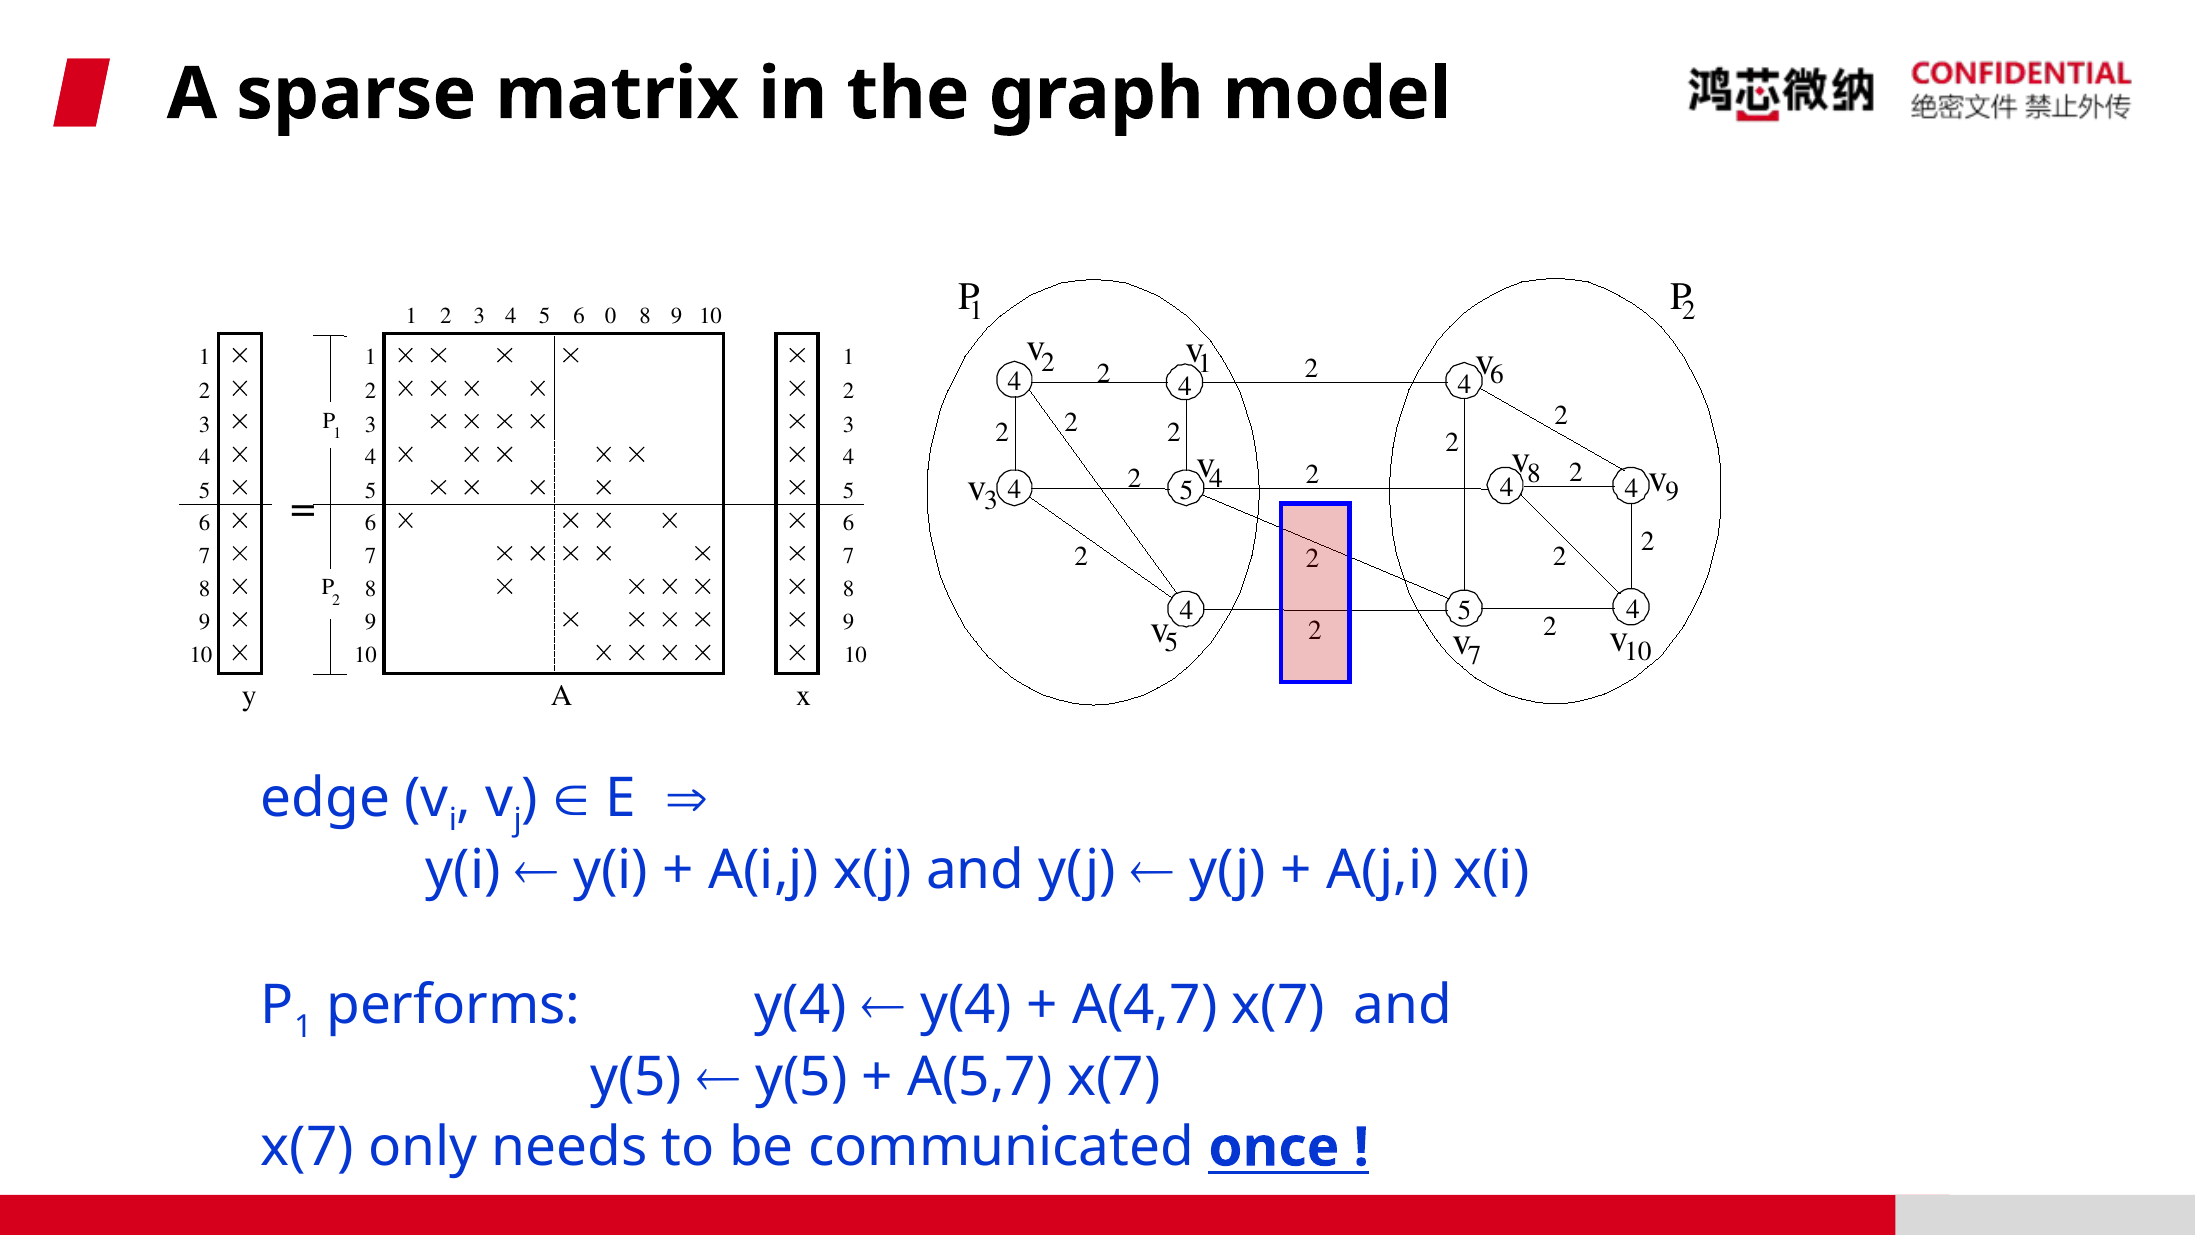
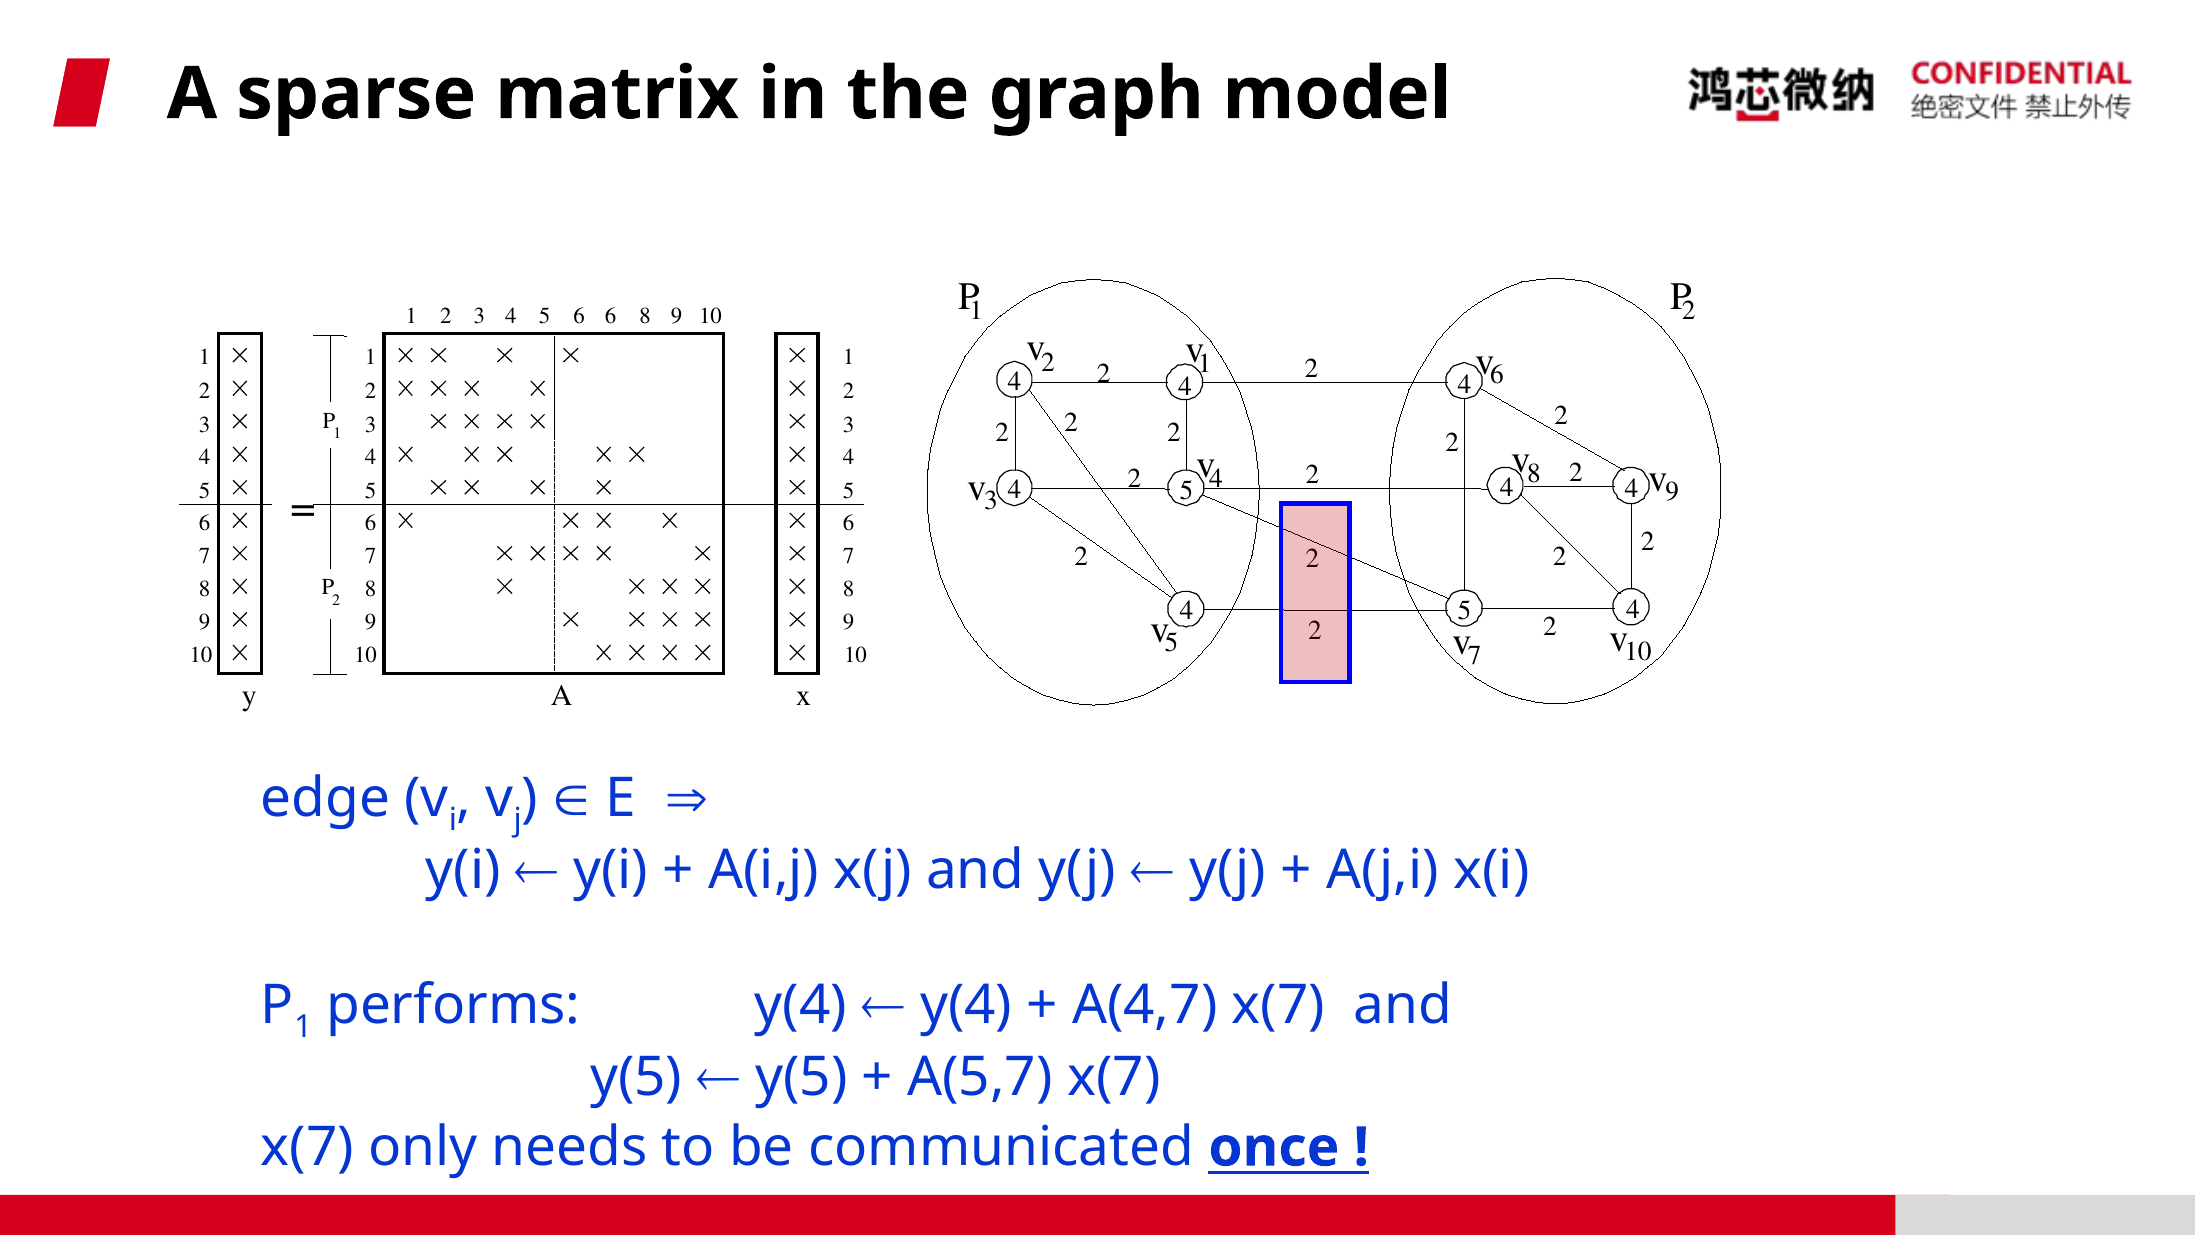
6 0: 0 -> 6
